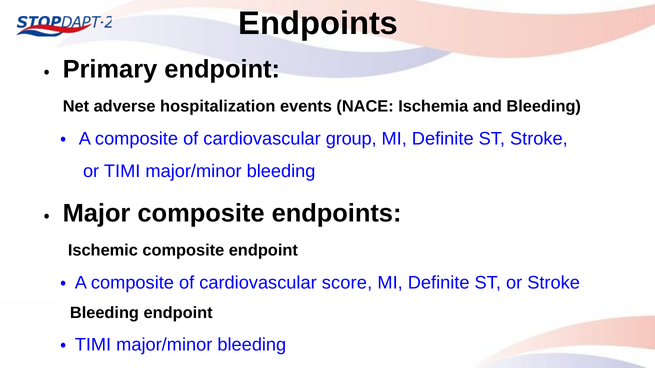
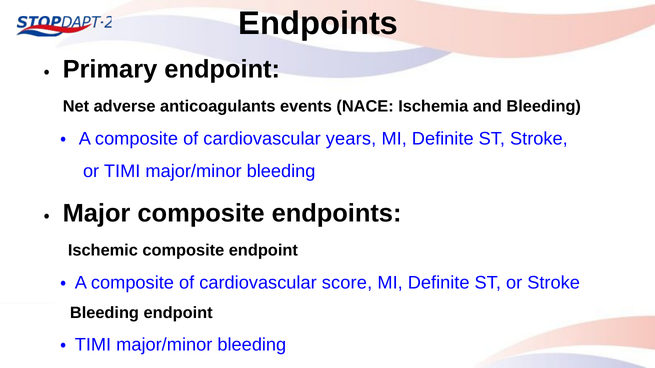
hospitalization: hospitalization -> anticoagulants
group: group -> years
